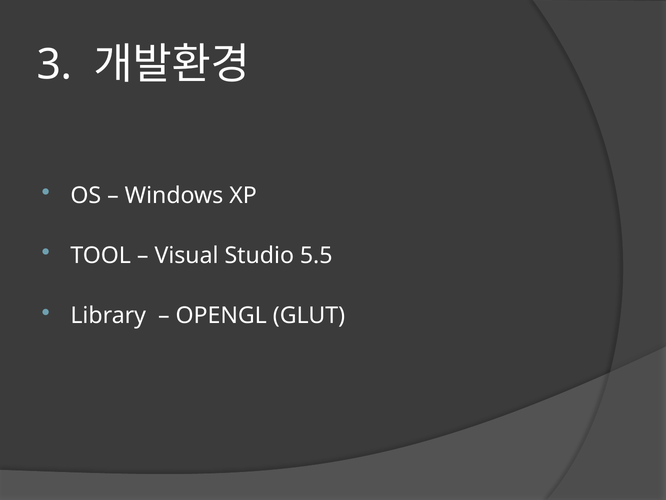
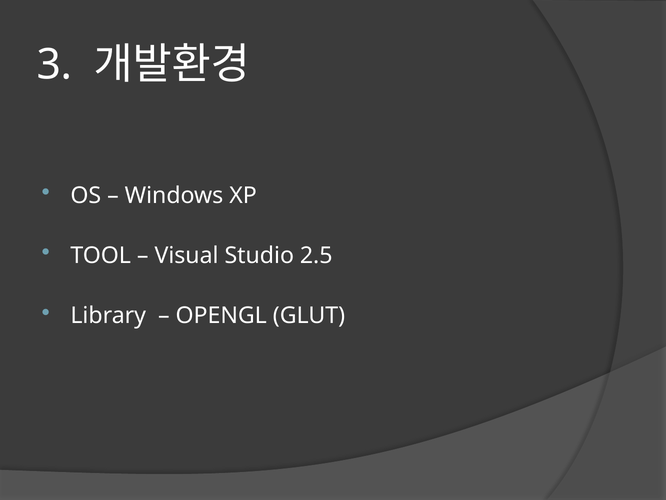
5.5: 5.5 -> 2.5
